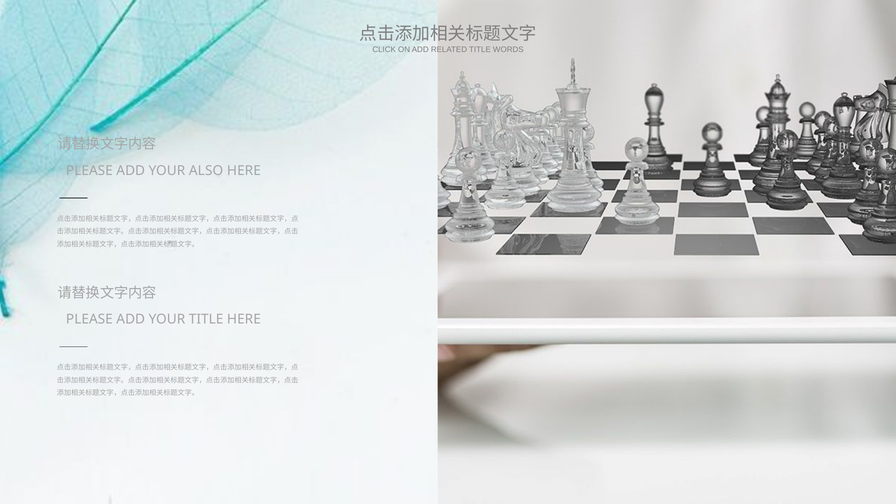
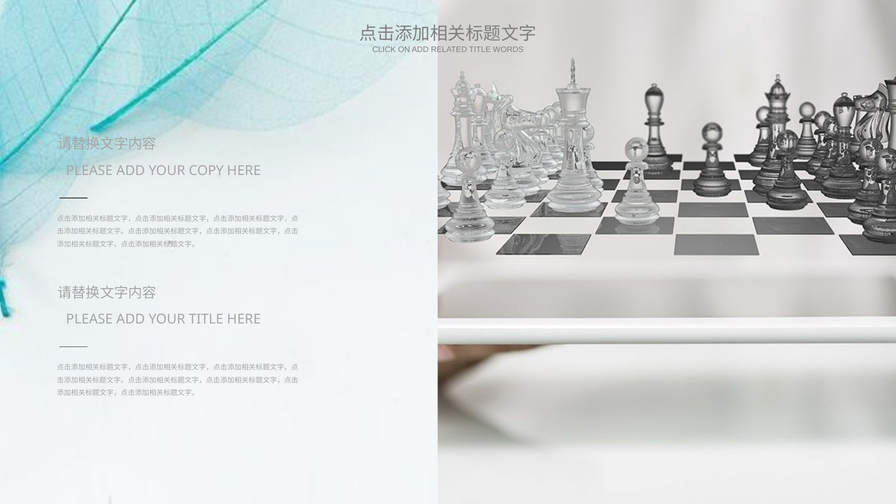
ALSO: ALSO -> COPY
